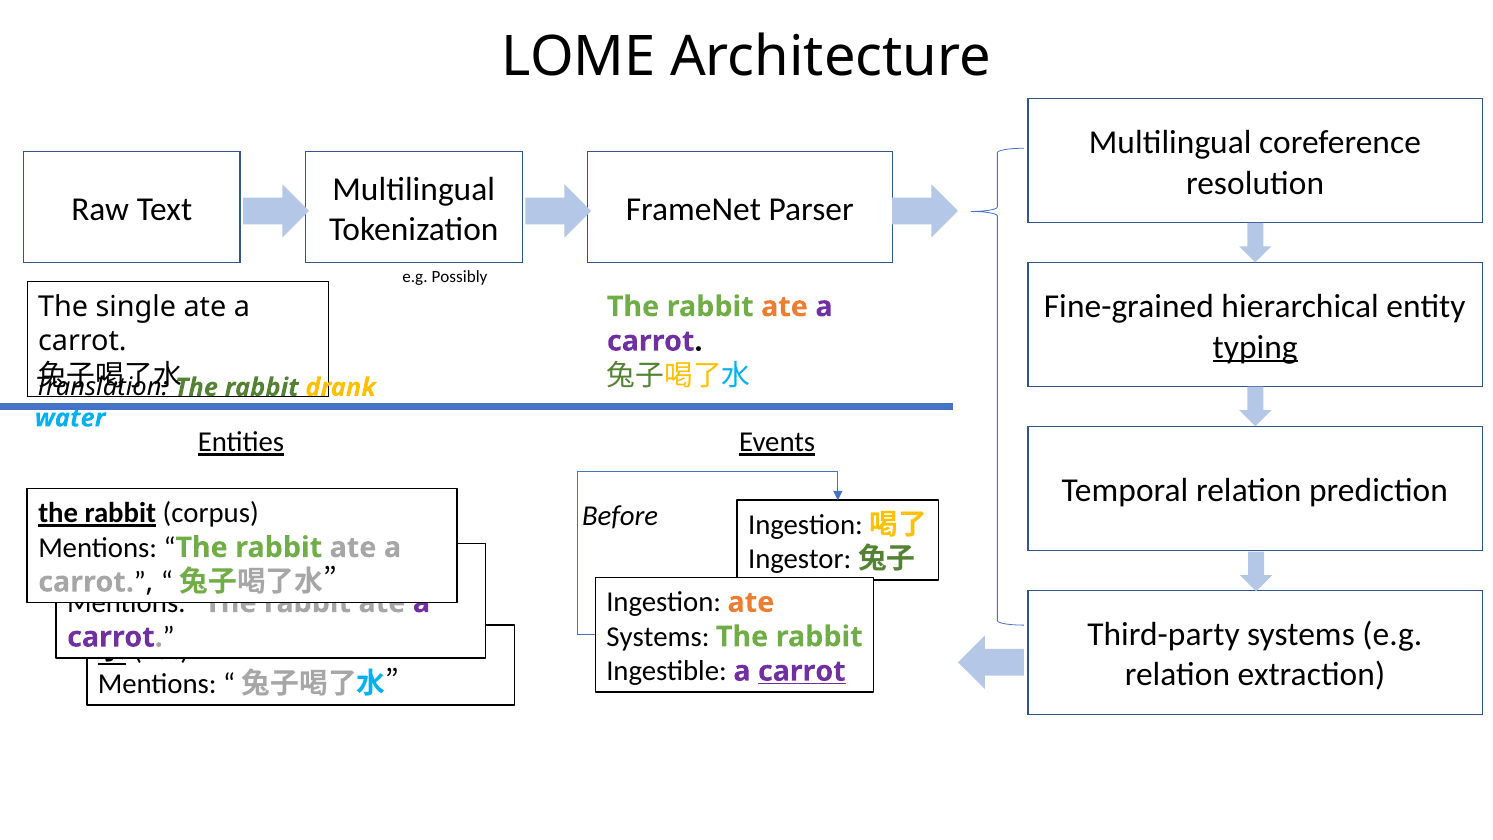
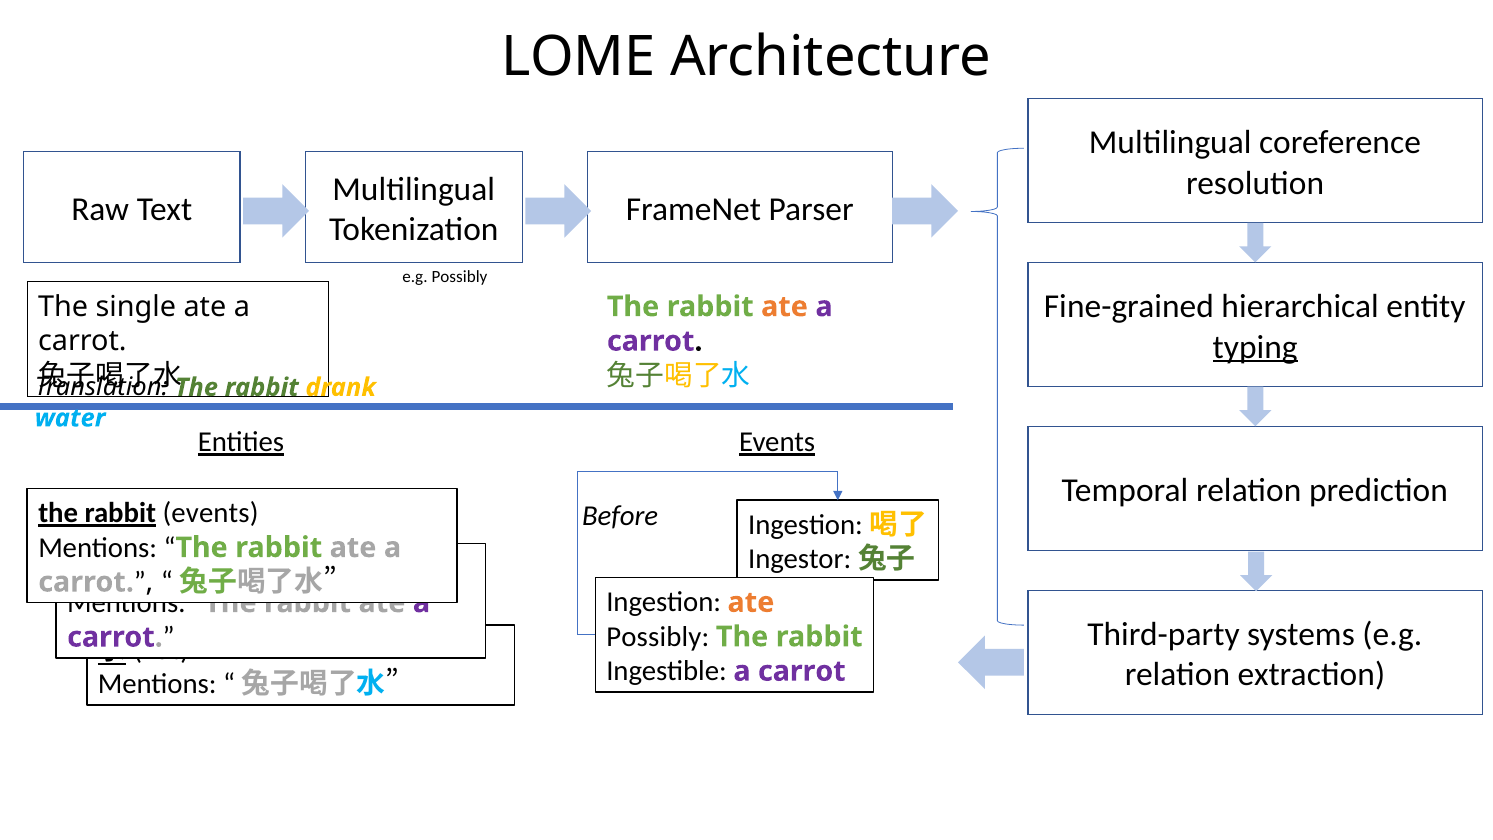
rabbit corpus: corpus -> events
Systems at (658, 637): Systems -> Possibly
carrot at (802, 671) underline: present -> none
